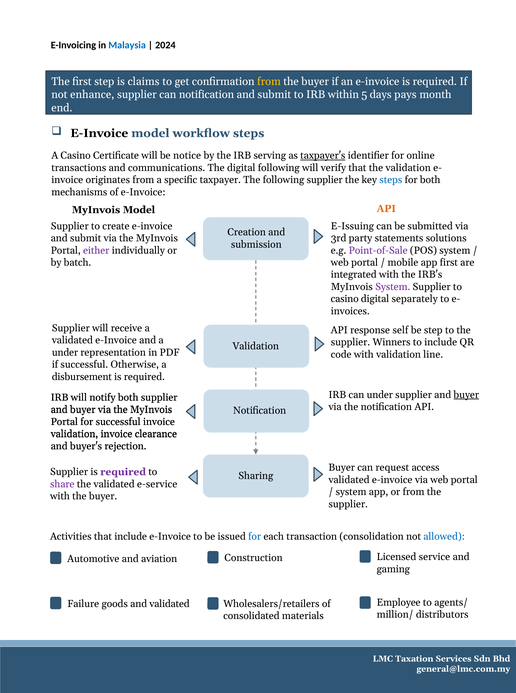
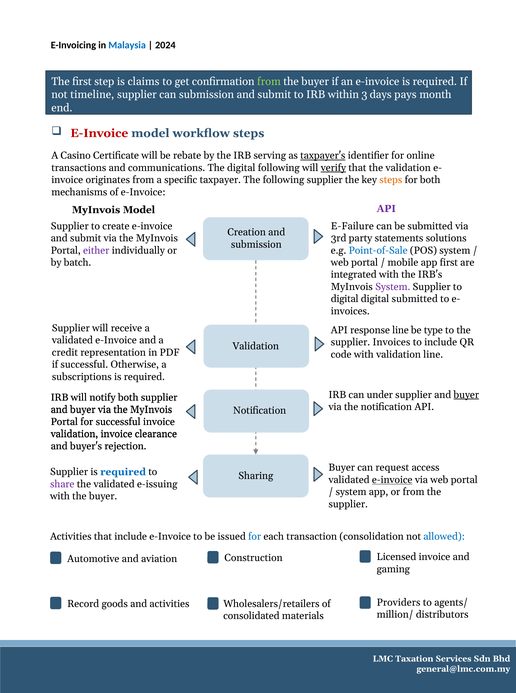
from at (269, 81) colour: yellow -> light green
enhance: enhance -> timeline
can notification: notification -> submission
5: 5 -> 3
E-Invoice at (99, 133) colour: black -> red
notice: notice -> rebate
verify underline: none -> present
steps at (391, 180) colour: blue -> orange
API at (386, 208) colour: orange -> purple
E-Issuing: E-Issuing -> E-Failure
Point-of-Sale colour: purple -> blue
casino at (345, 299): casino -> digital
digital separately: separately -> submitted
response self: self -> line
be step: step -> type
supplier Winners: Winners -> Invoices
under at (65, 352): under -> credit
disbursement: disbursement -> subscriptions
required at (123, 471) colour: purple -> blue
e-invoice at (392, 479) underline: none -> present
e-service: e-service -> e-issuing
Licensed service: service -> invoice
Employee: Employee -> Providers
Failure: Failure -> Record
and validated: validated -> activities
